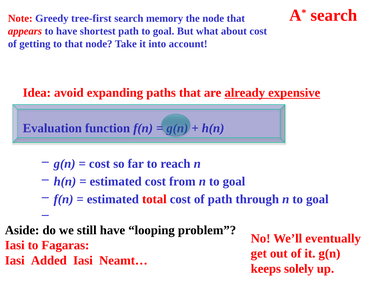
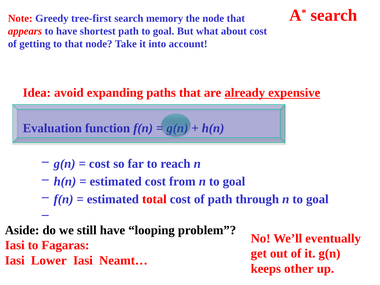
Added: Added -> Lower
solely: solely -> other
